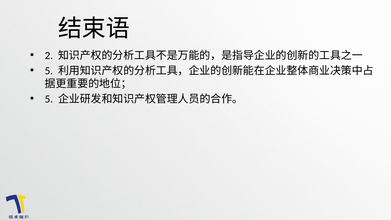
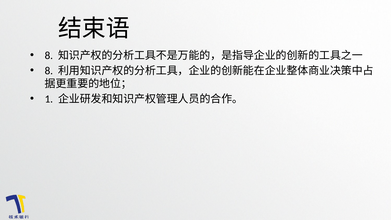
2 at (49, 55): 2 -> 8
5 at (49, 71): 5 -> 8
5 at (49, 99): 5 -> 1
